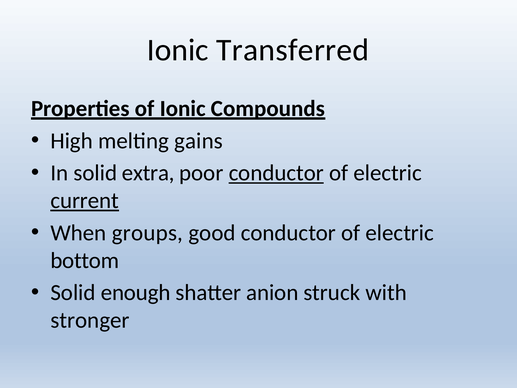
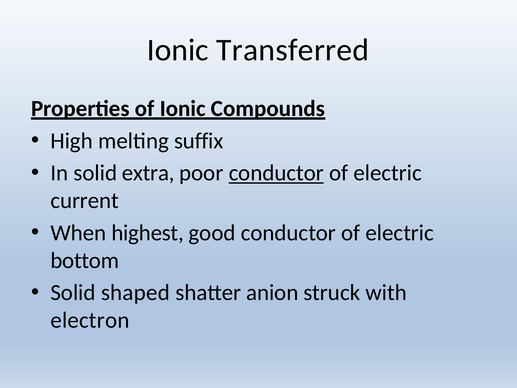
gains: gains -> suffix
current underline: present -> none
groups: groups -> highest
enough: enough -> shaped
stronger: stronger -> electron
